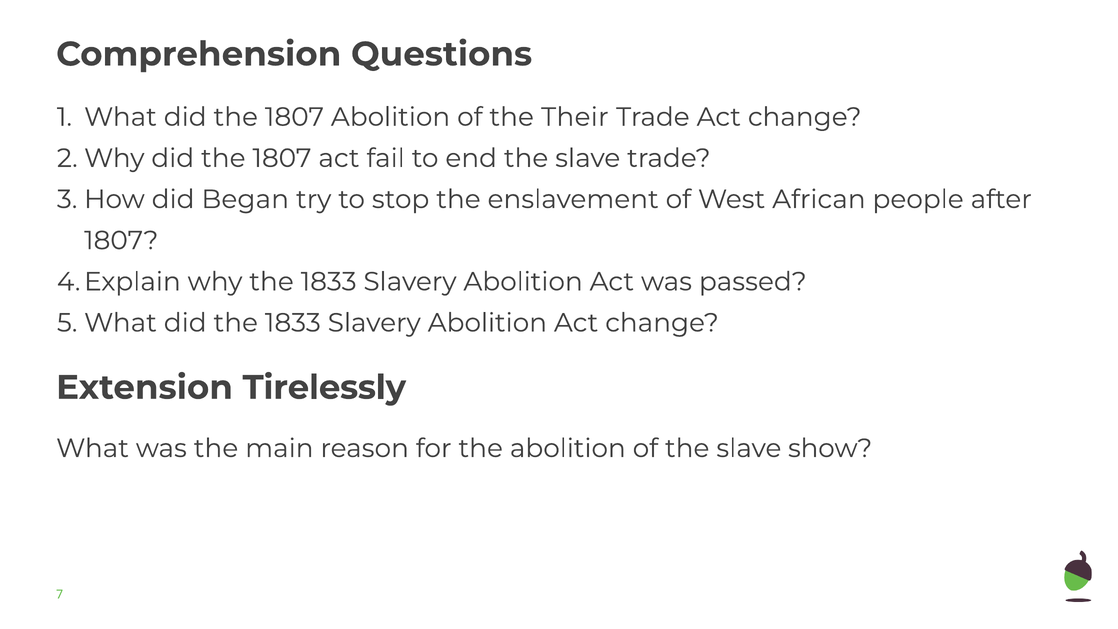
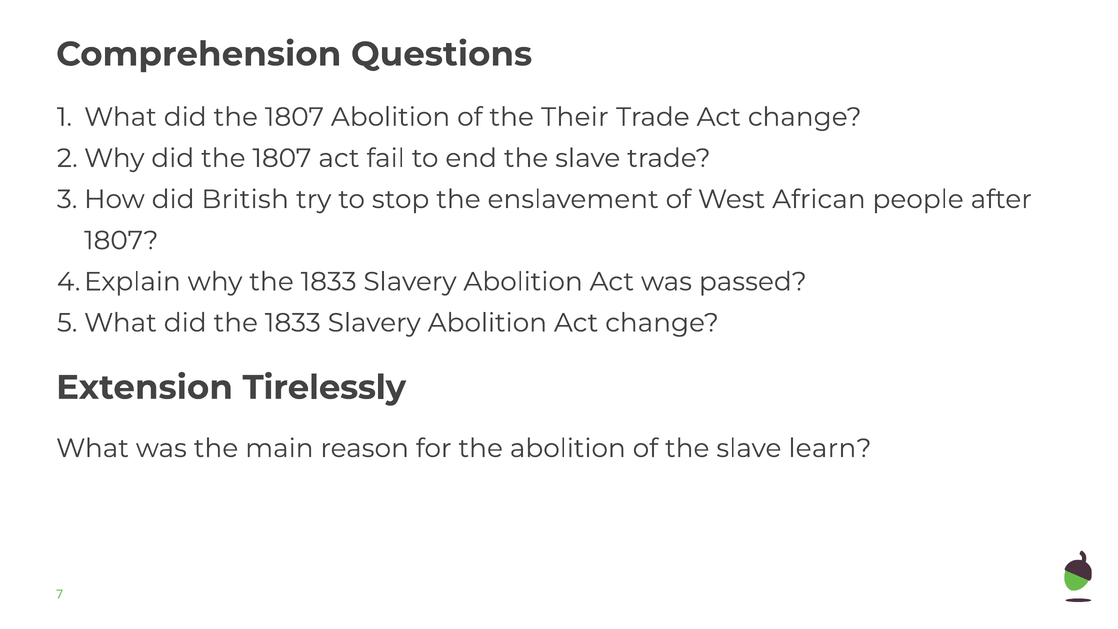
Began: Began -> British
show: show -> learn
